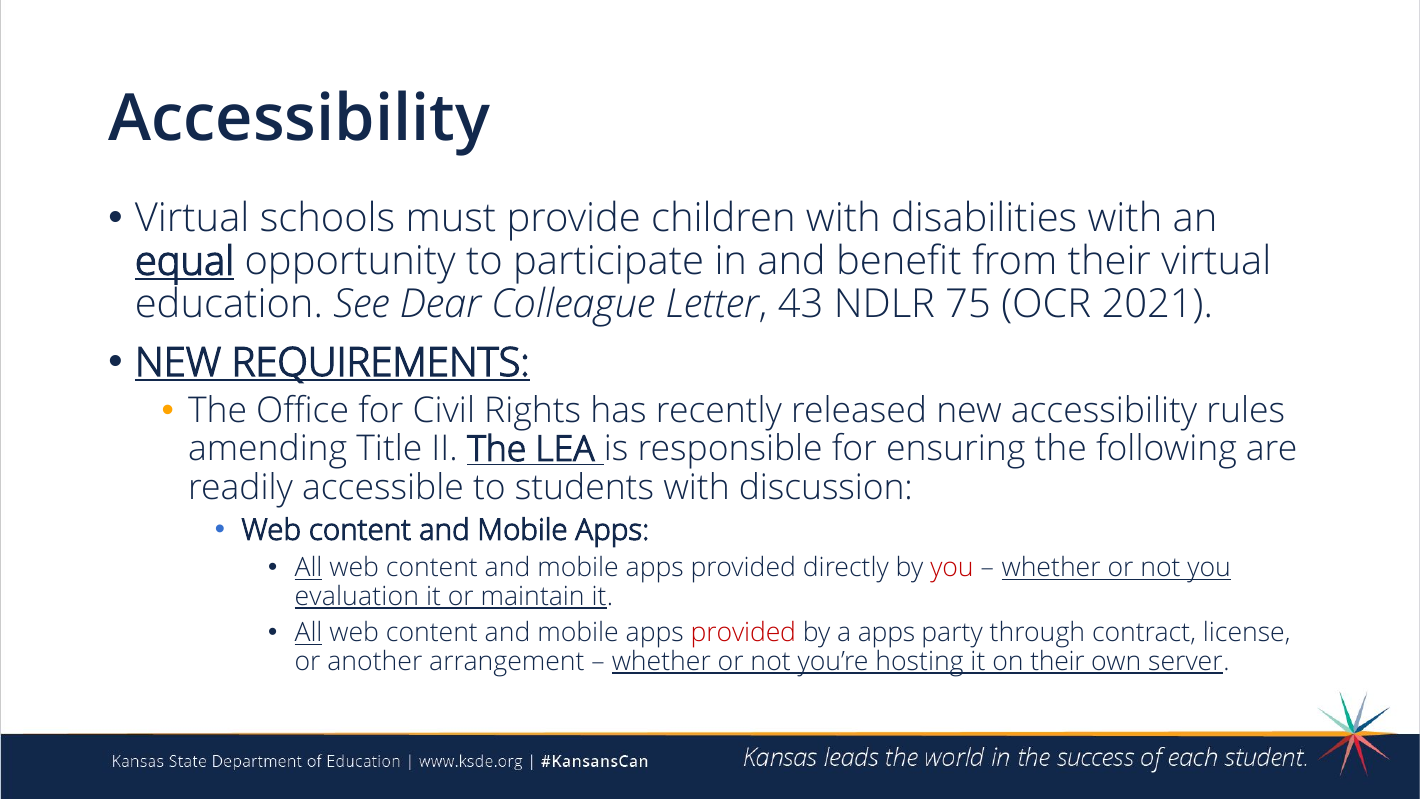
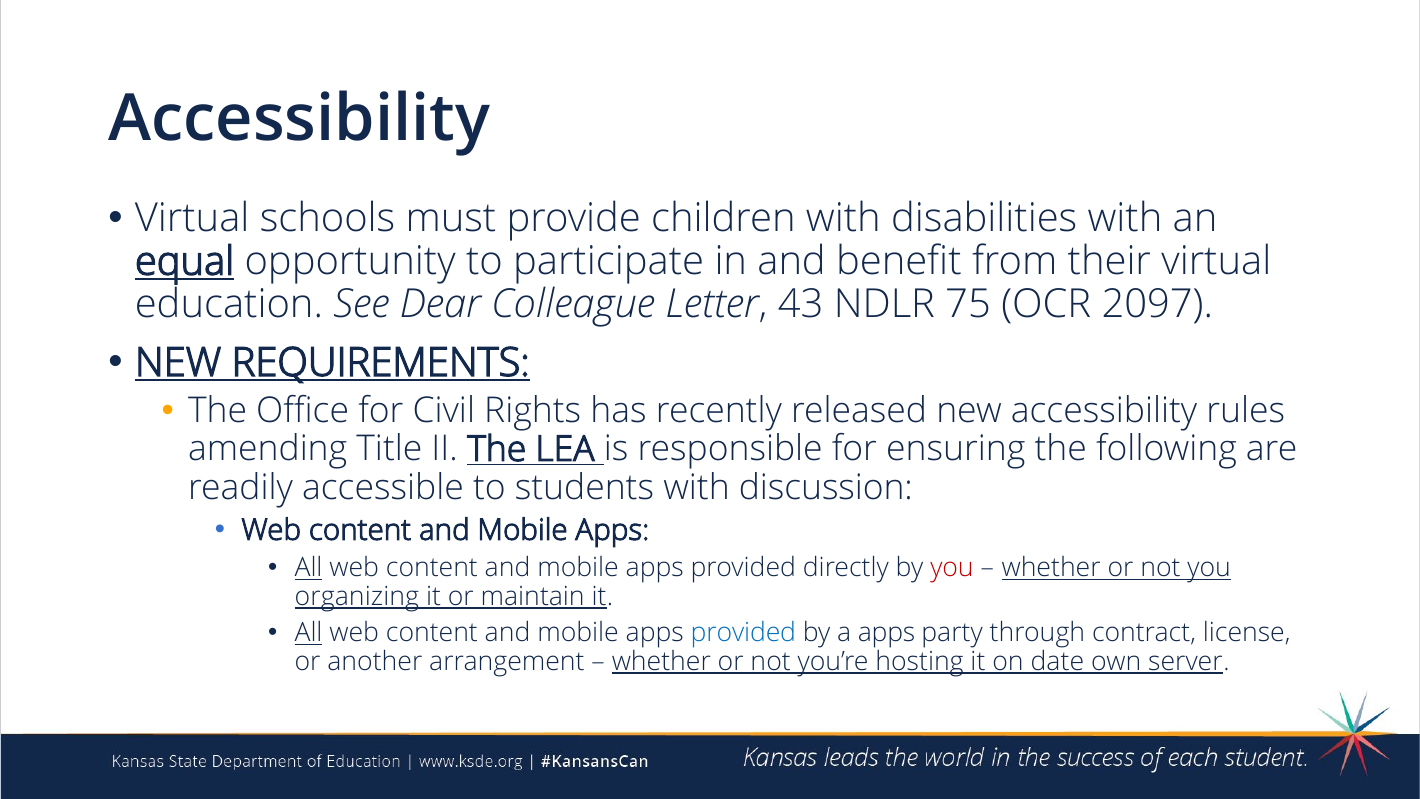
2021: 2021 -> 2097
evaluation: evaluation -> organizing
provided at (743, 633) colour: red -> blue
on their: their -> date
